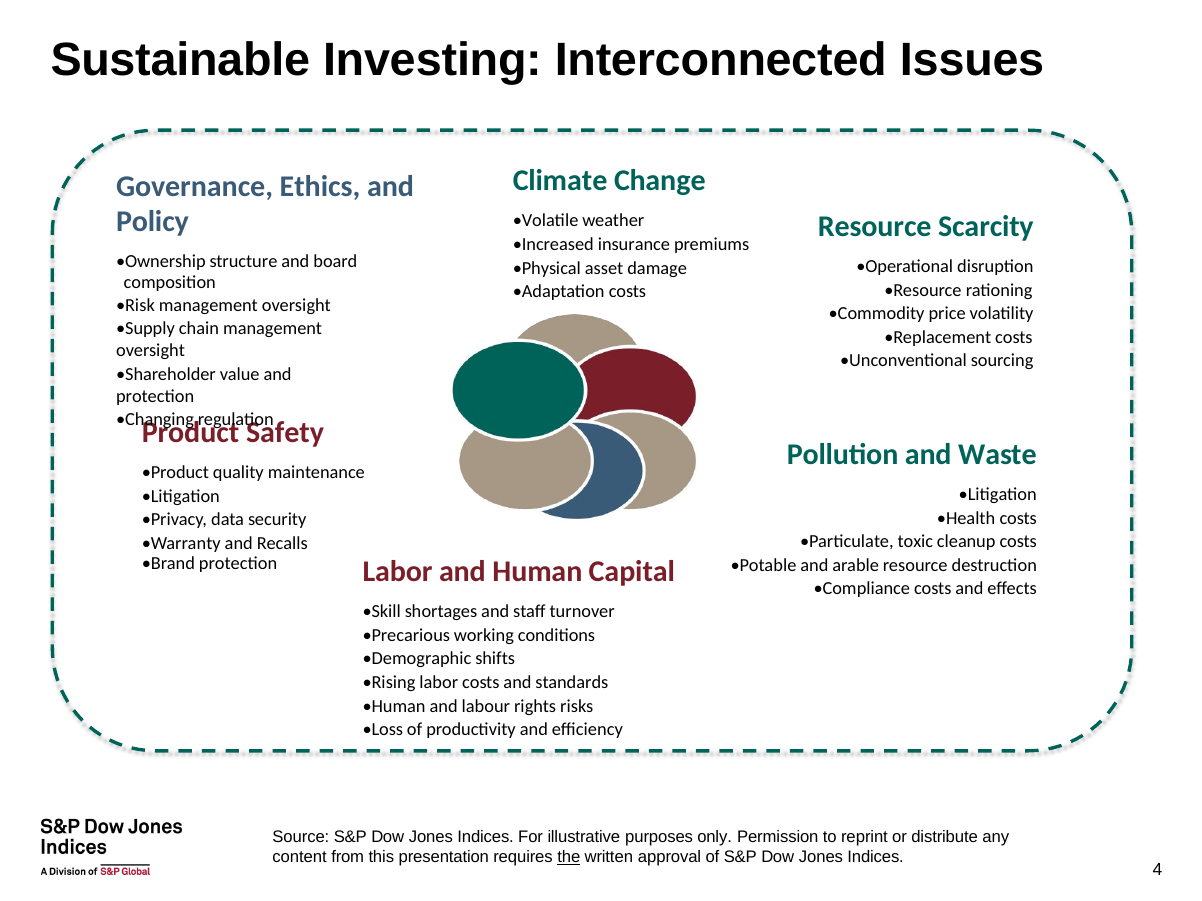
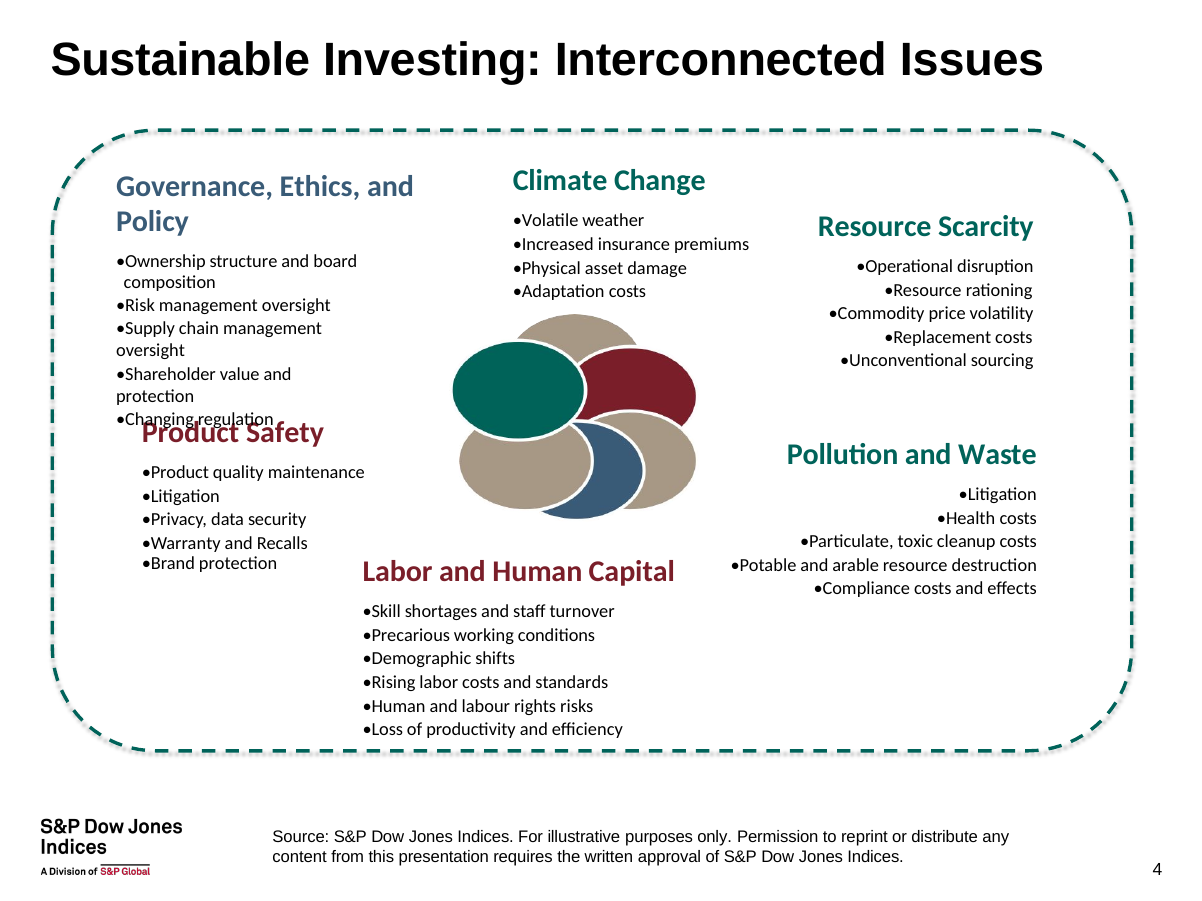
the underline: present -> none
